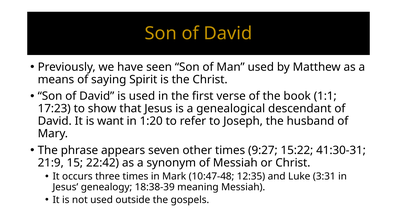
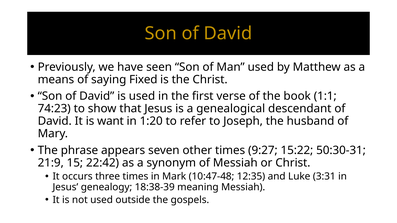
Spirit: Spirit -> Fixed
17:23: 17:23 -> 74:23
41:30-31: 41:30-31 -> 50:30-31
